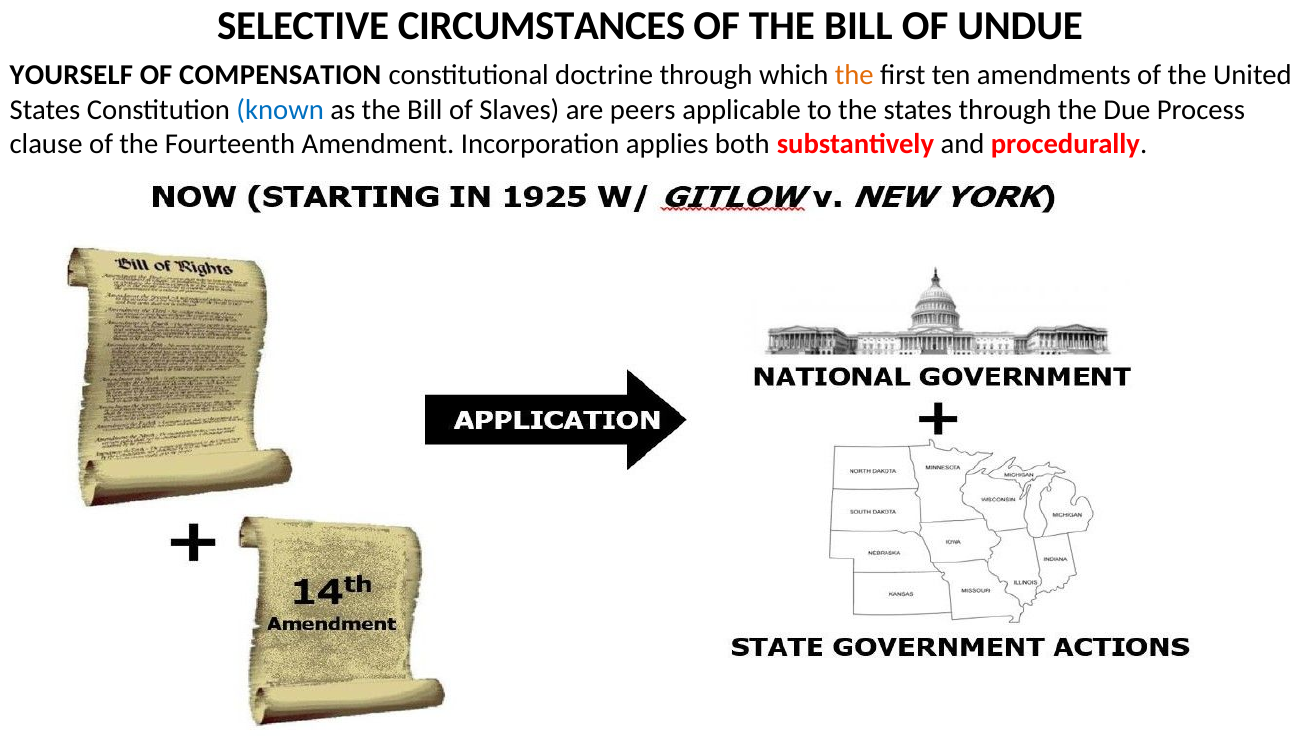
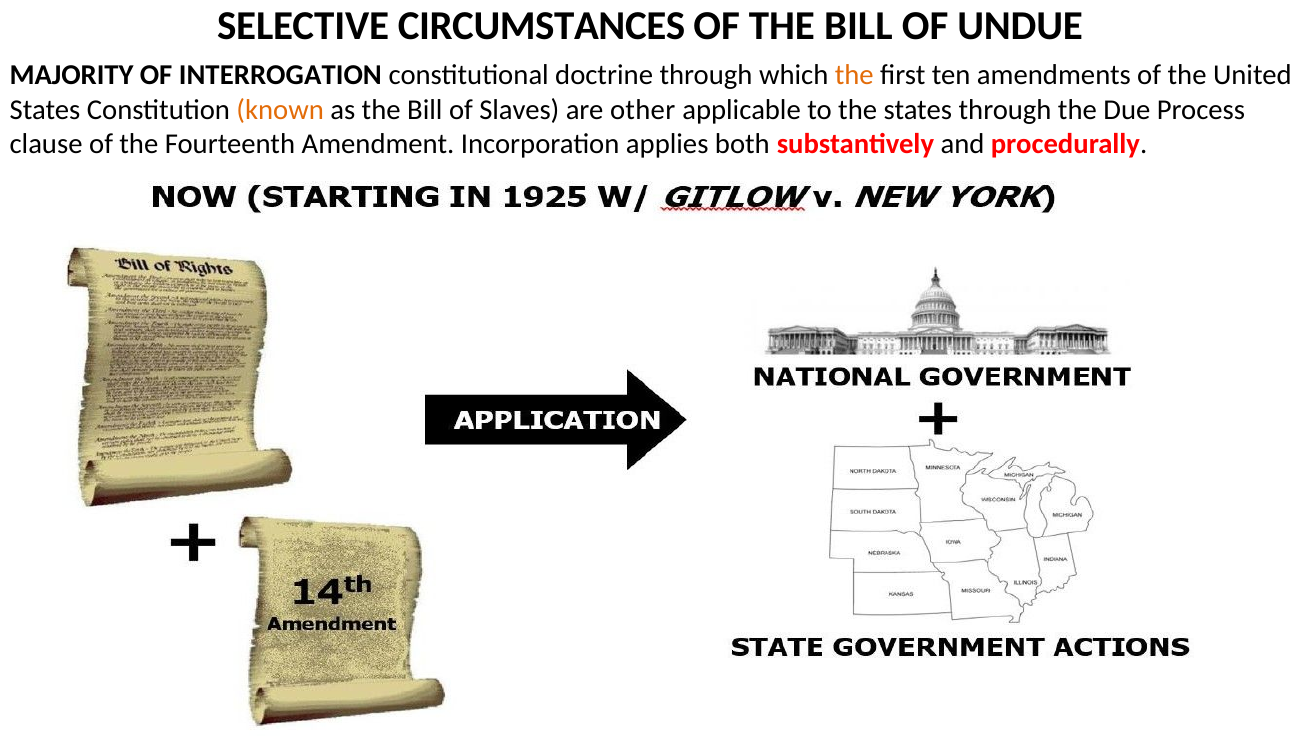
YOURSELF: YOURSELF -> MAJORITY
COMPENSATION: COMPENSATION -> INTERROGATION
known colour: blue -> orange
peers: peers -> other
